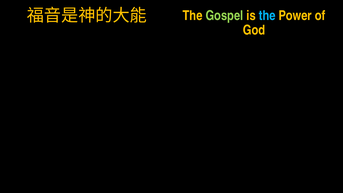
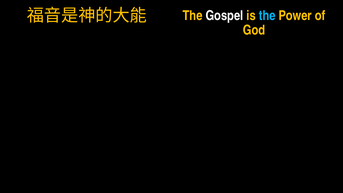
Gospel colour: light green -> white
